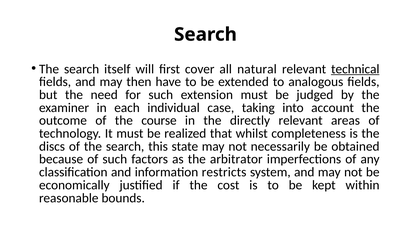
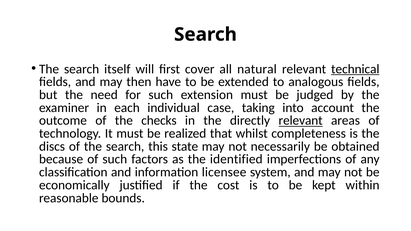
course: course -> checks
relevant at (301, 121) underline: none -> present
arbitrator: arbitrator -> identified
restricts: restricts -> licensee
